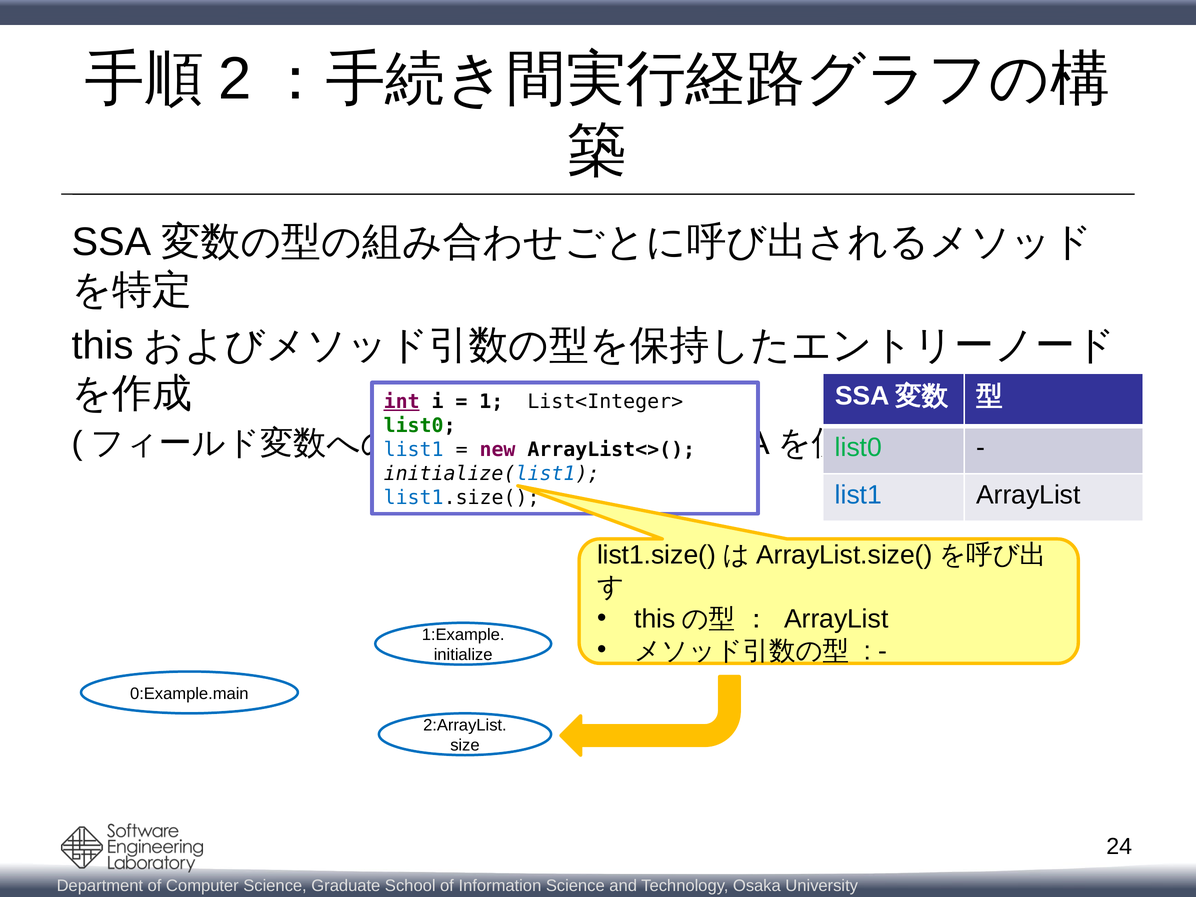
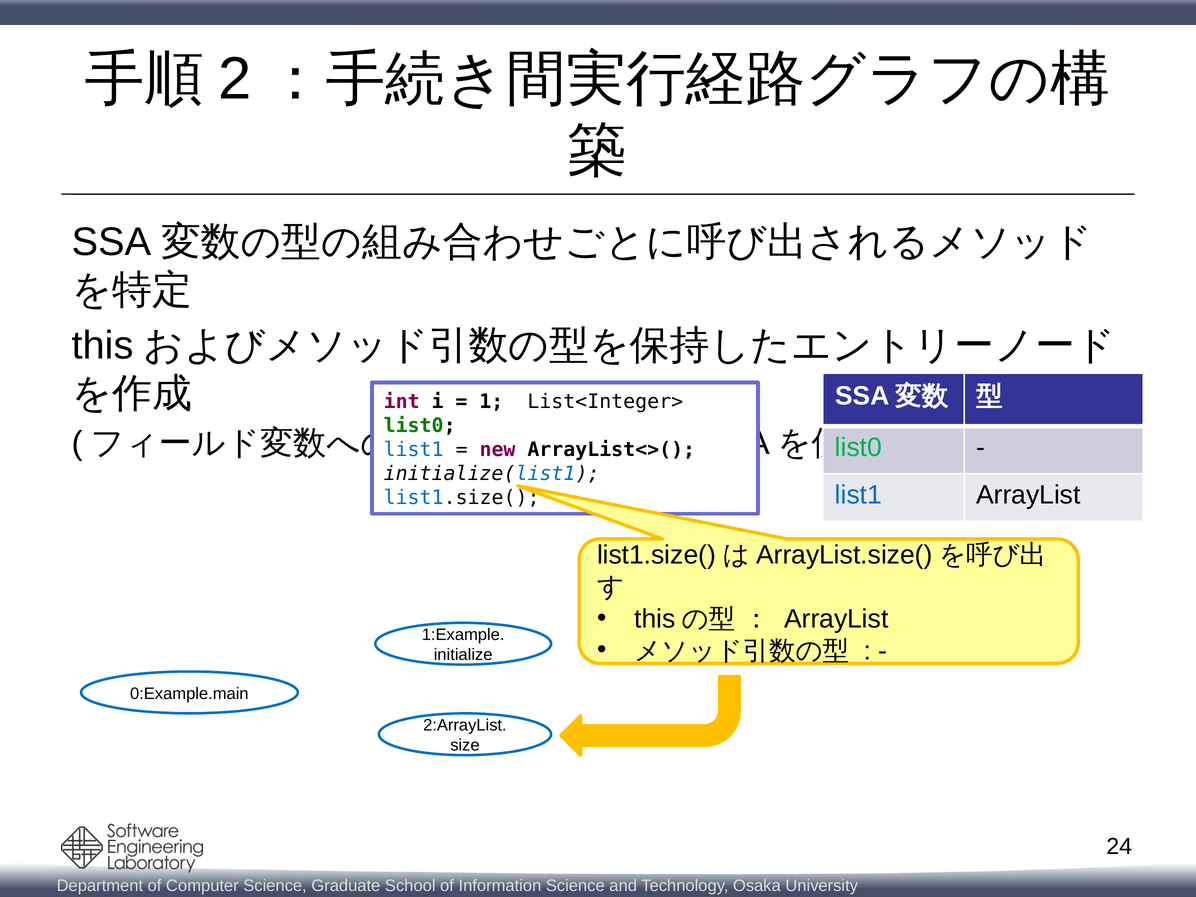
int underline: present -> none
